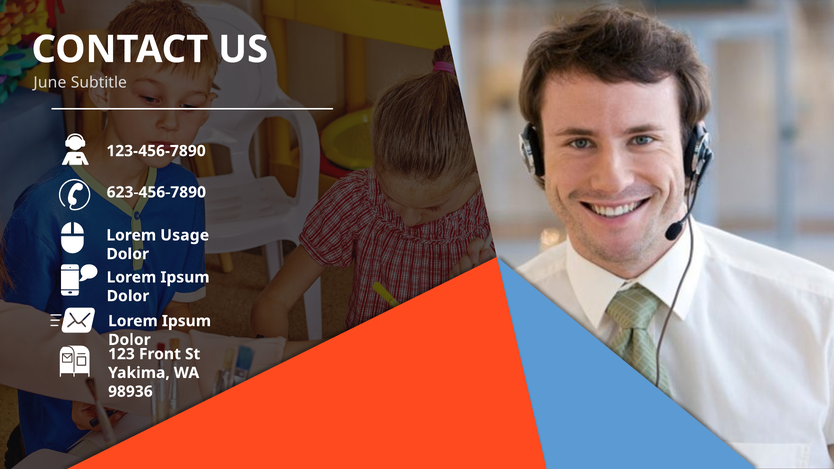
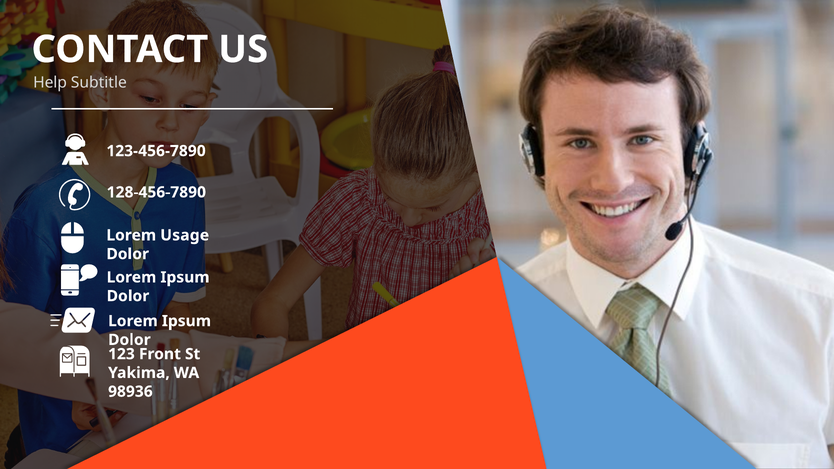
June: June -> Help
623-456-7890: 623-456-7890 -> 128-456-7890
